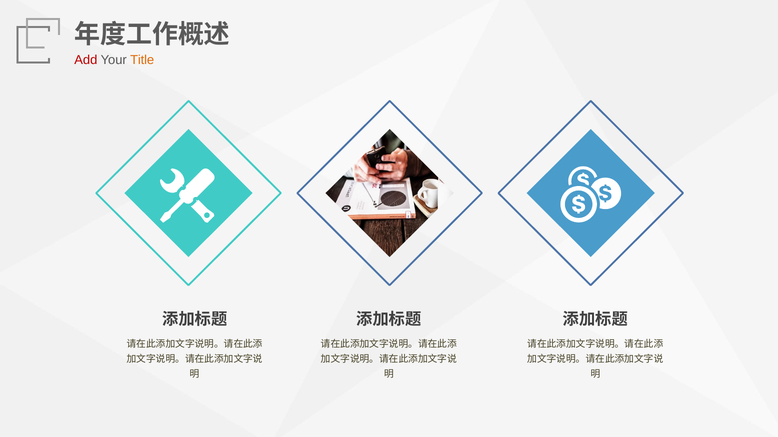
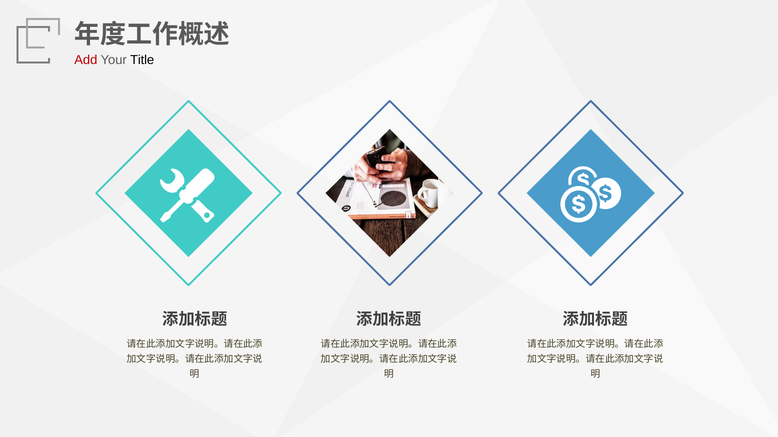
Title colour: orange -> black
